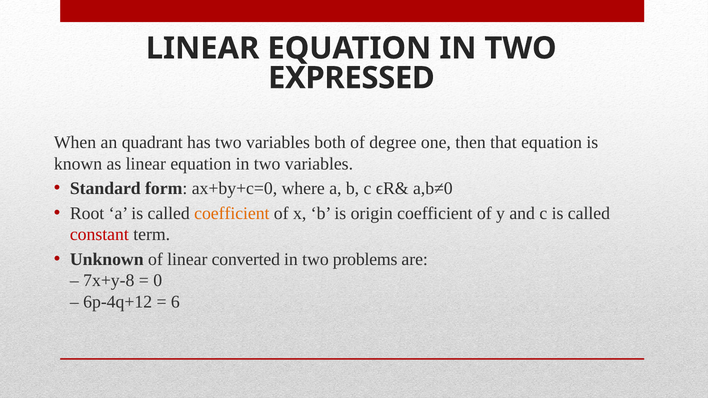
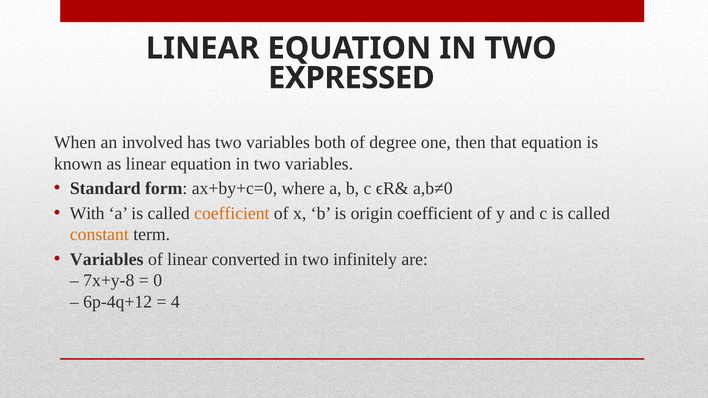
quadrant: quadrant -> involved
Root: Root -> With
constant colour: red -> orange
Unknown at (107, 259): Unknown -> Variables
problems: problems -> infinitely
6: 6 -> 4
